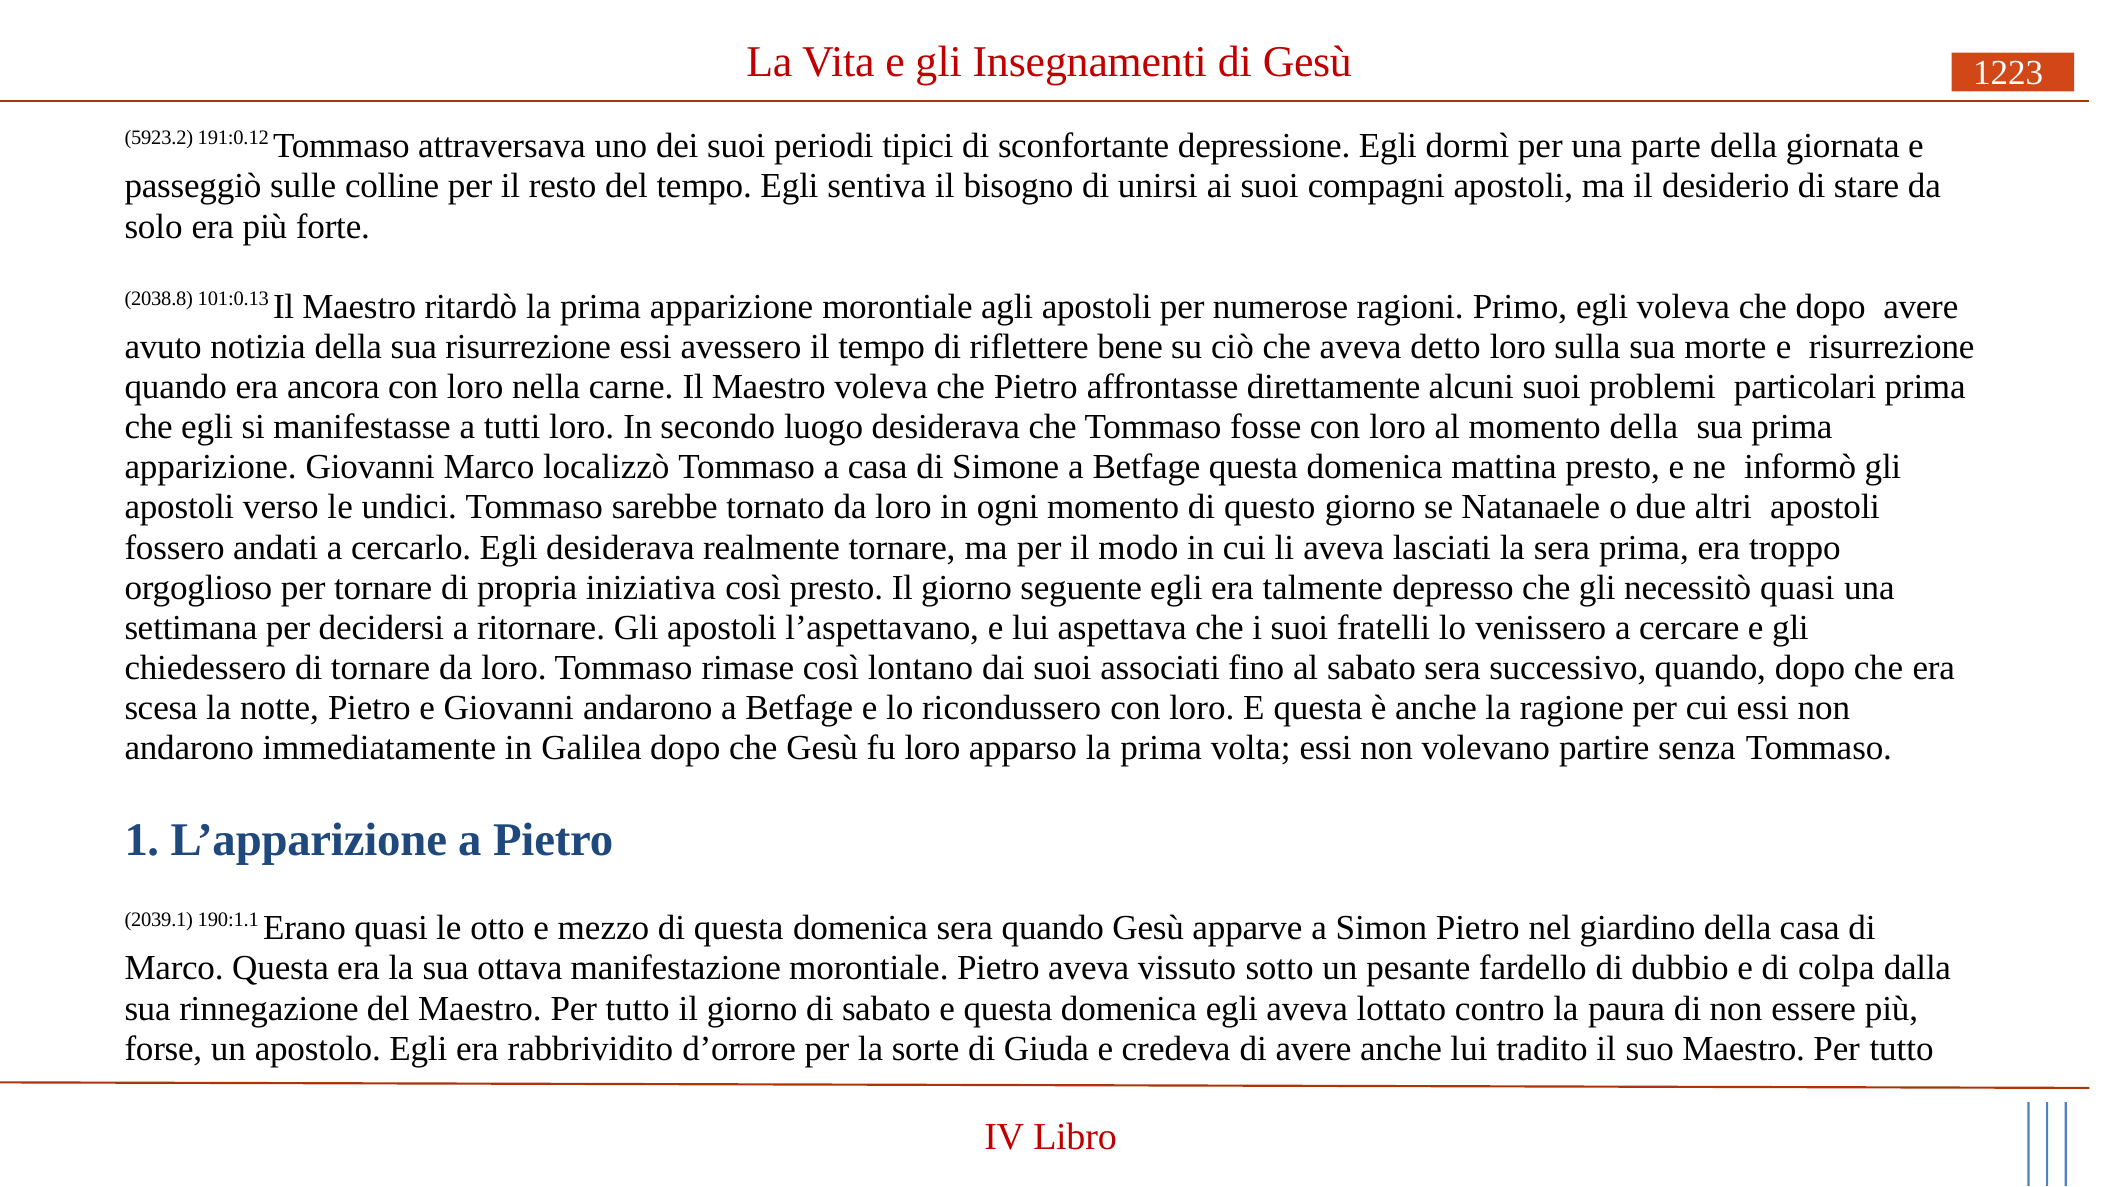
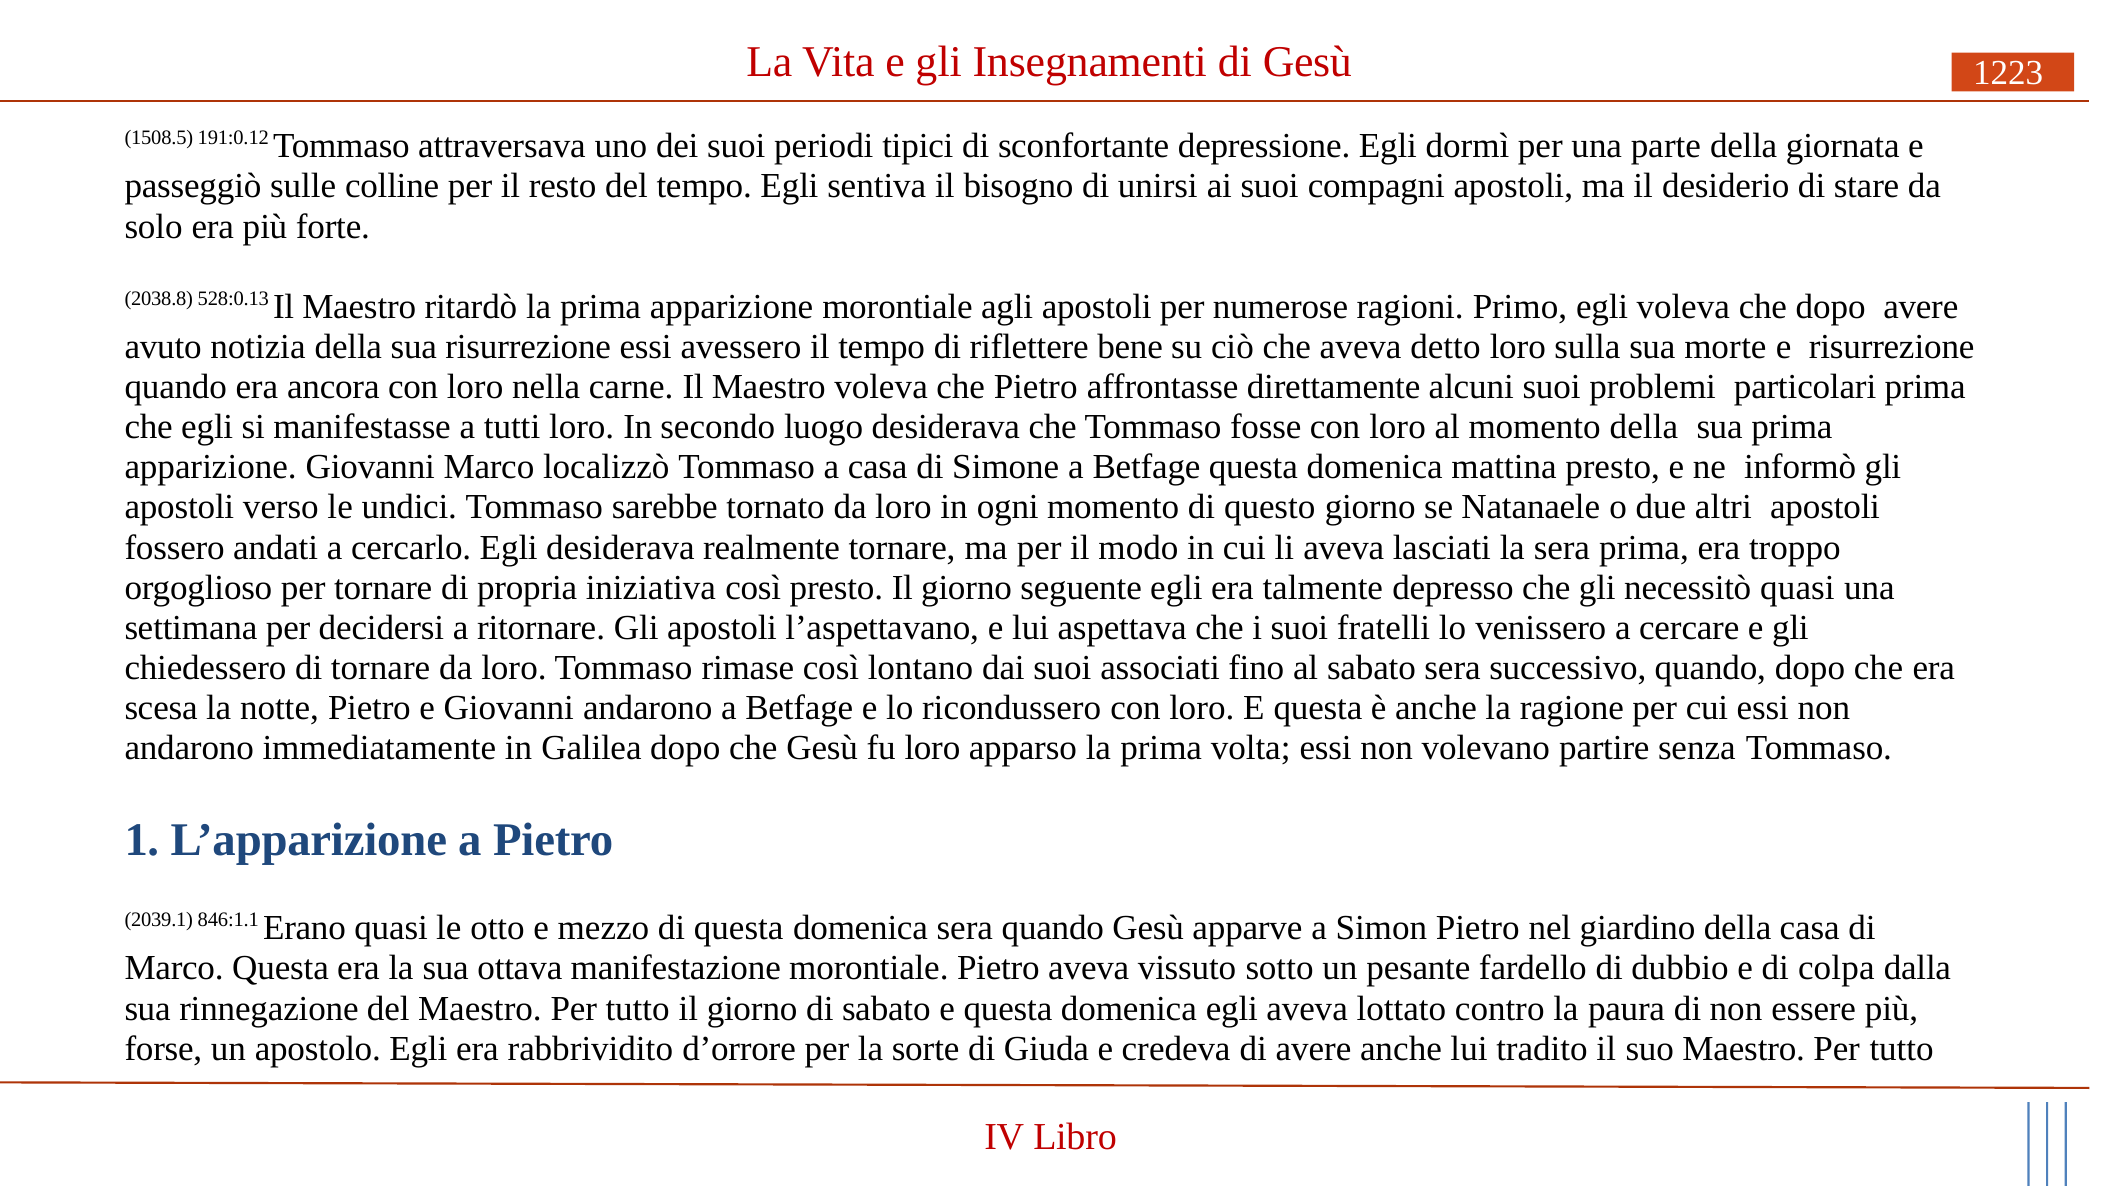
5923.2: 5923.2 -> 1508.5
101:0.13: 101:0.13 -> 528:0.13
190:1.1: 190:1.1 -> 846:1.1
